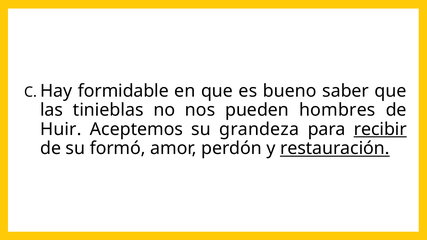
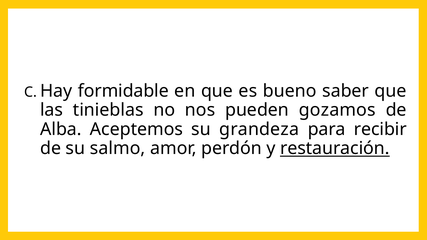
hombres: hombres -> gozamos
Huir: Huir -> Alba
recibir underline: present -> none
formó: formó -> salmo
